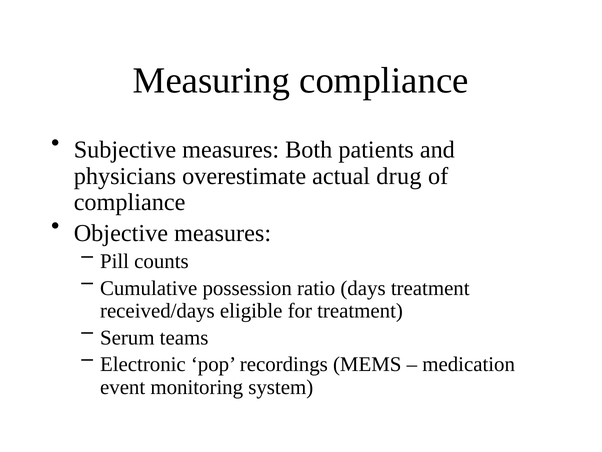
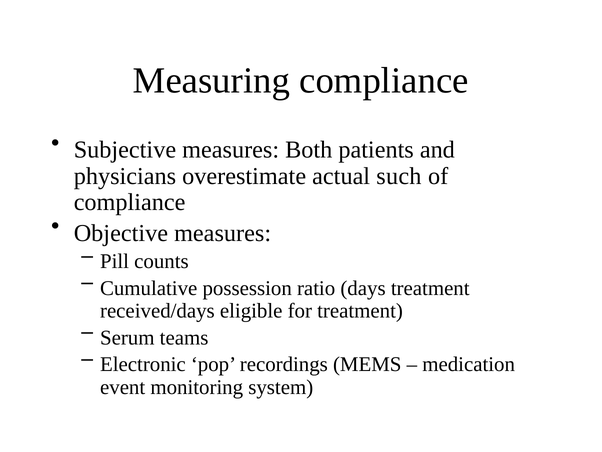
drug: drug -> such
